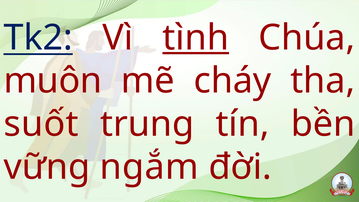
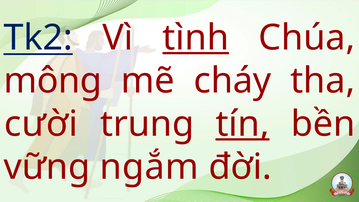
muôn: muôn -> mông
suốt: suốt -> cười
tín underline: none -> present
